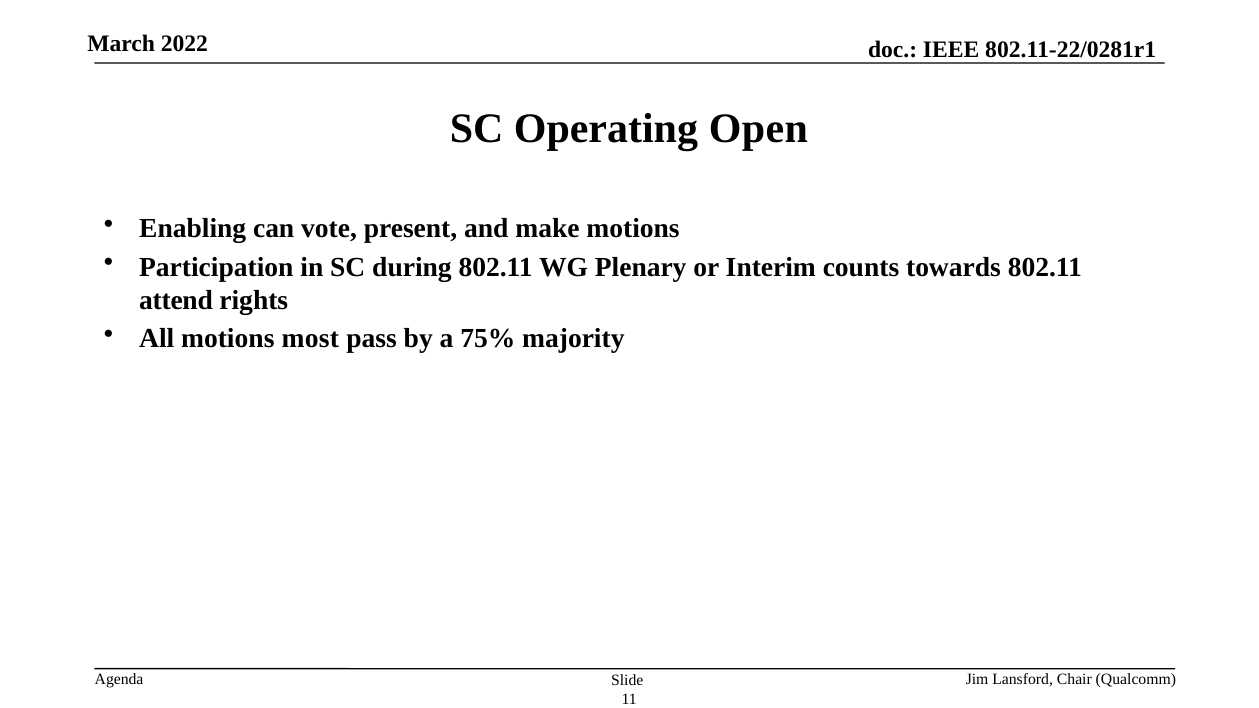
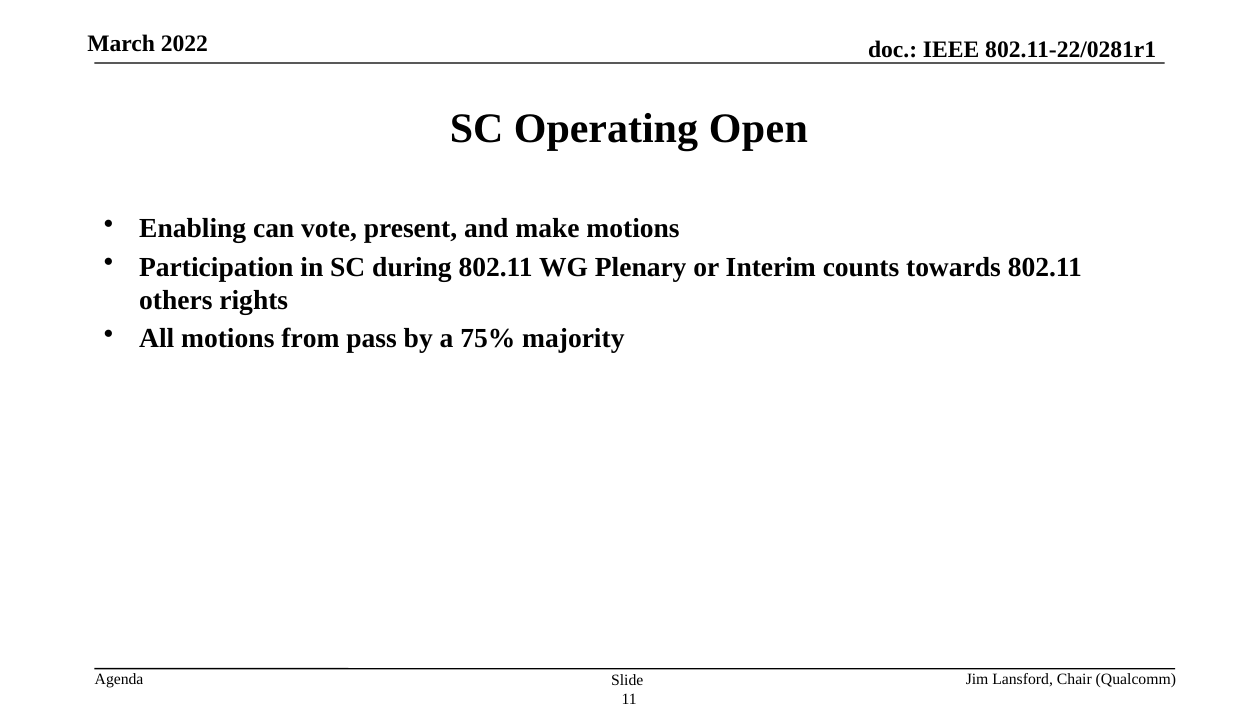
attend: attend -> others
most: most -> from
